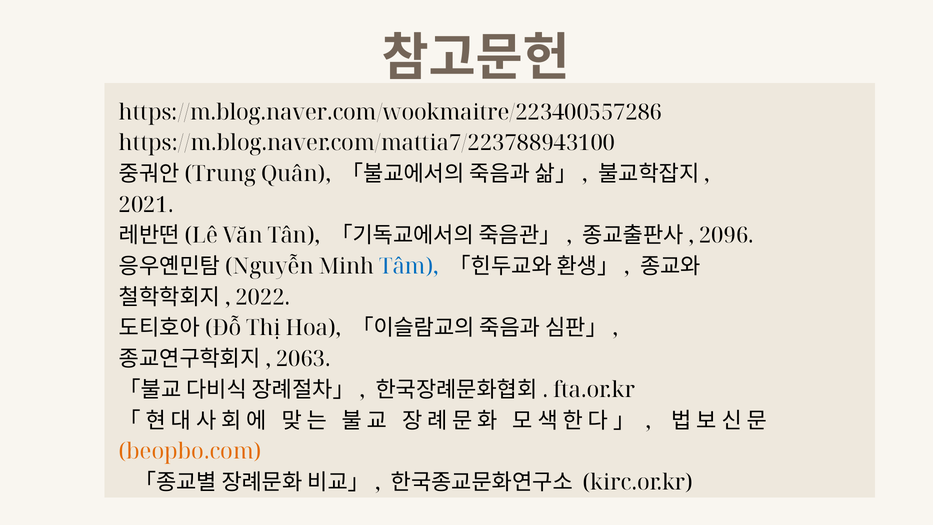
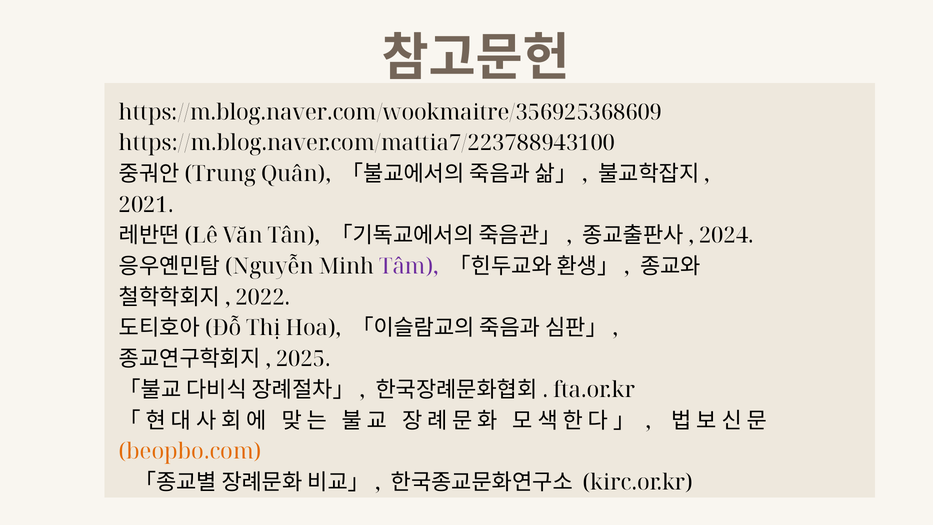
https://m.blog.naver.com/wookmaitre/223400557286: https://m.blog.naver.com/wookmaitre/223400557286 -> https://m.blog.naver.com/wookmaitre/356925368609
2096: 2096 -> 2024
Tâm colour: blue -> purple
2063: 2063 -> 2025
